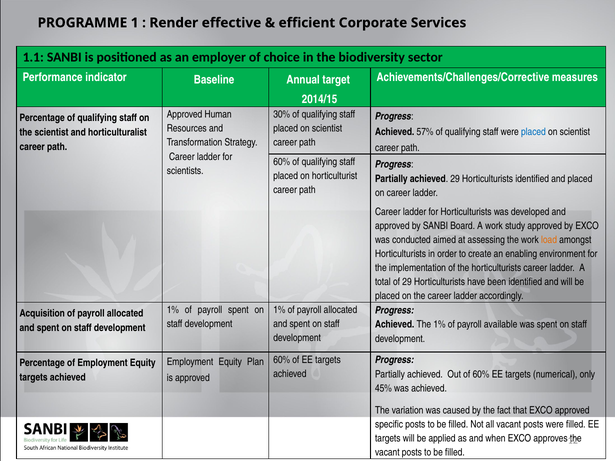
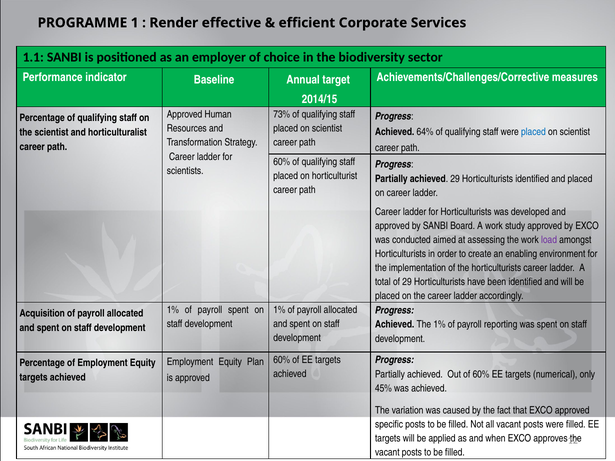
30%: 30% -> 73%
57%: 57% -> 64%
load colour: orange -> purple
available: available -> reporting
